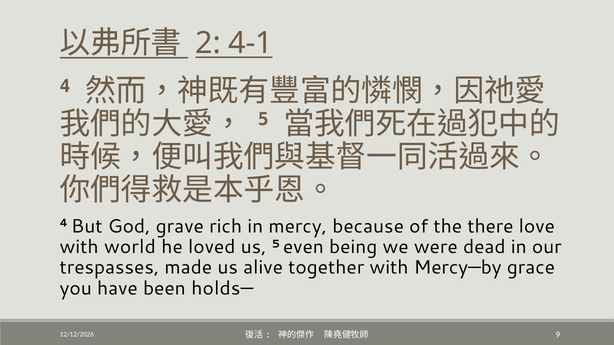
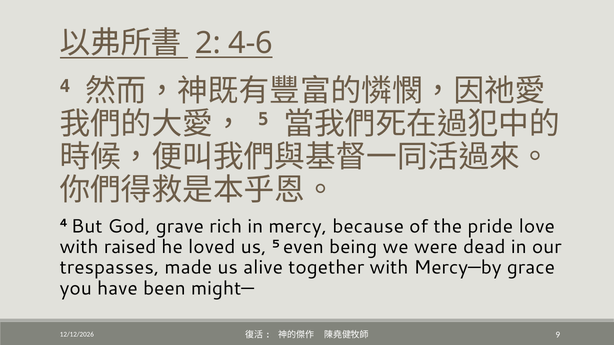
4-1: 4-1 -> 4-6
there: there -> pride
world: world -> raised
holds—: holds— -> might—
